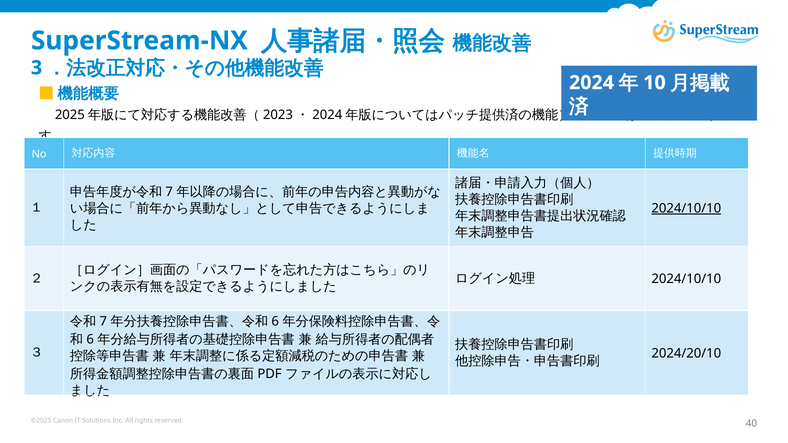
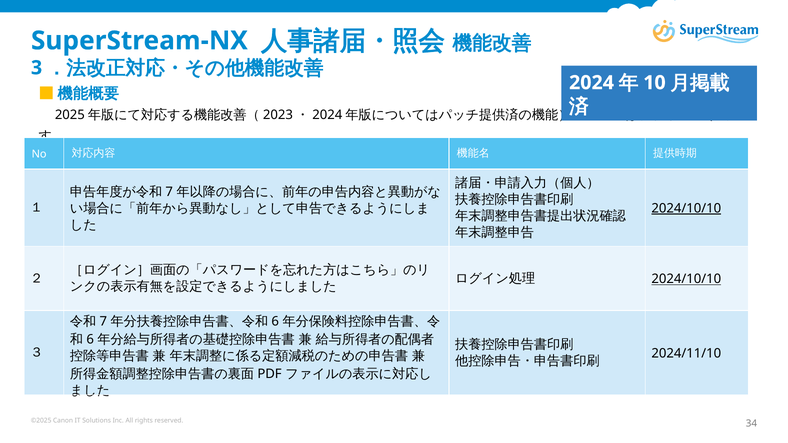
2024/10/10 at (686, 279) underline: none -> present
2024/20/10: 2024/20/10 -> 2024/11/10
40: 40 -> 34
